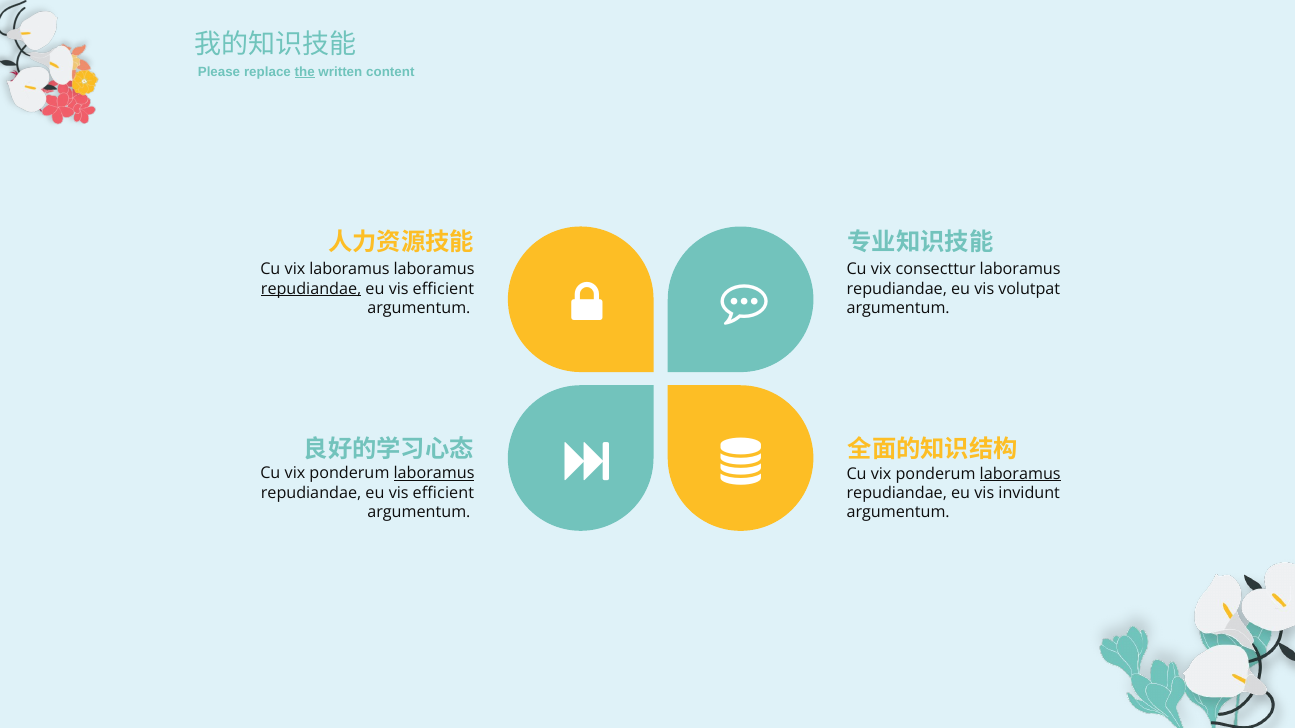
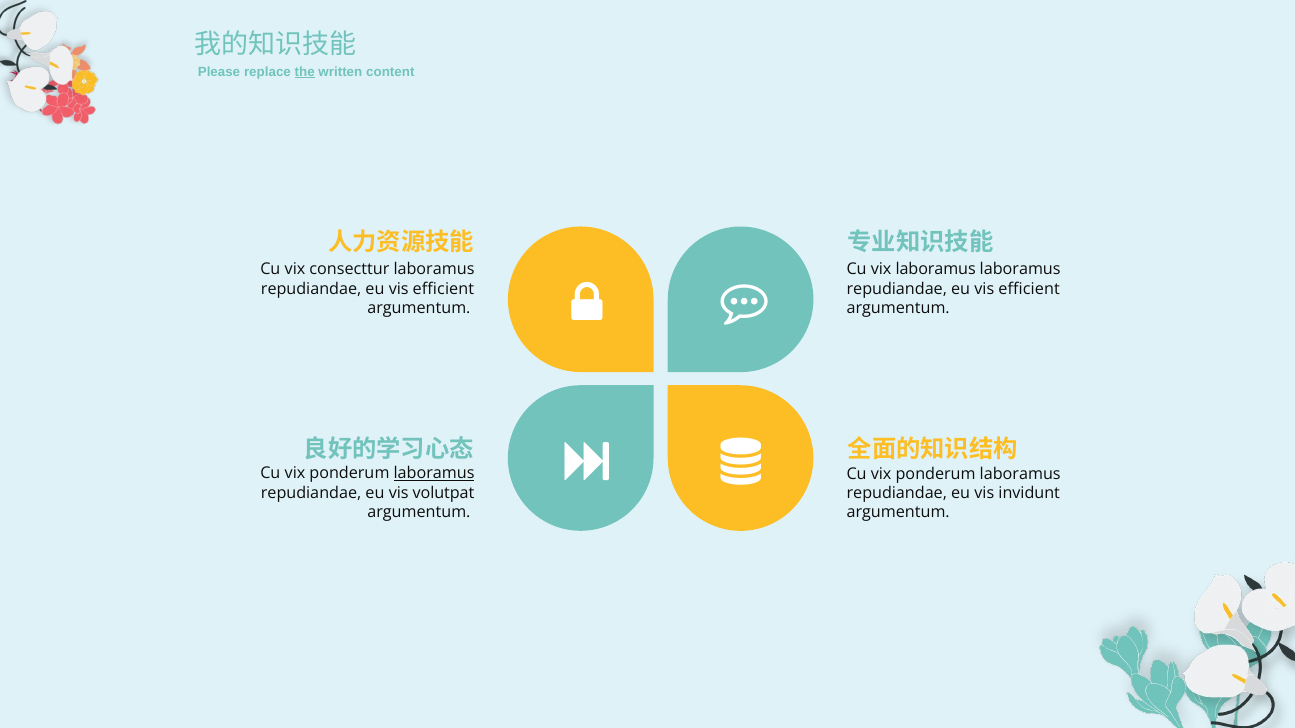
vix laboramus: laboramus -> consecttur
vix consecttur: consecttur -> laboramus
repudiandae at (311, 289) underline: present -> none
volutpat at (1029, 289): volutpat -> efficient
laboramus at (1020, 474) underline: present -> none
efficient at (443, 493): efficient -> volutpat
